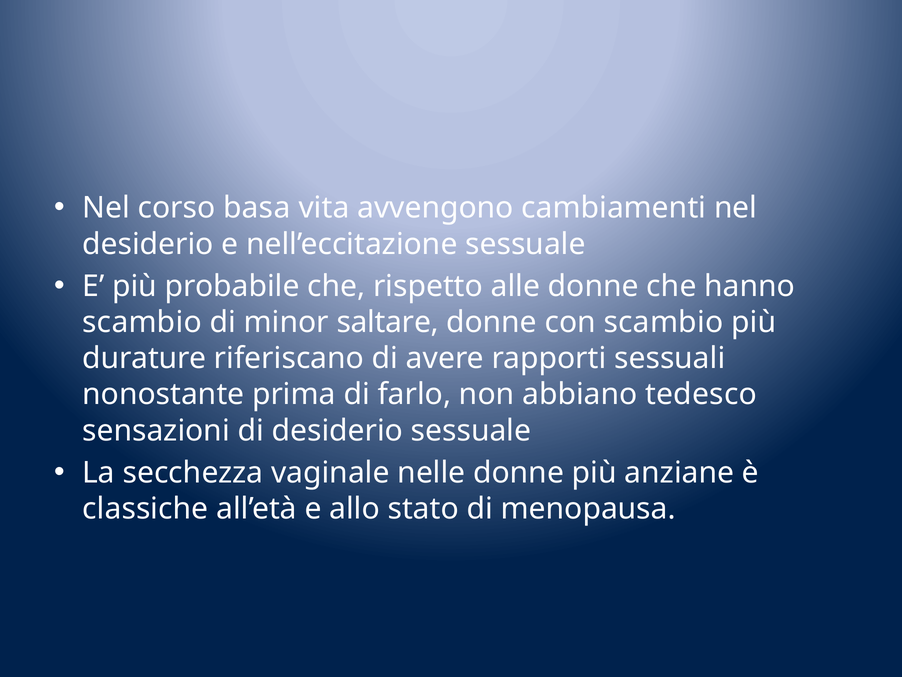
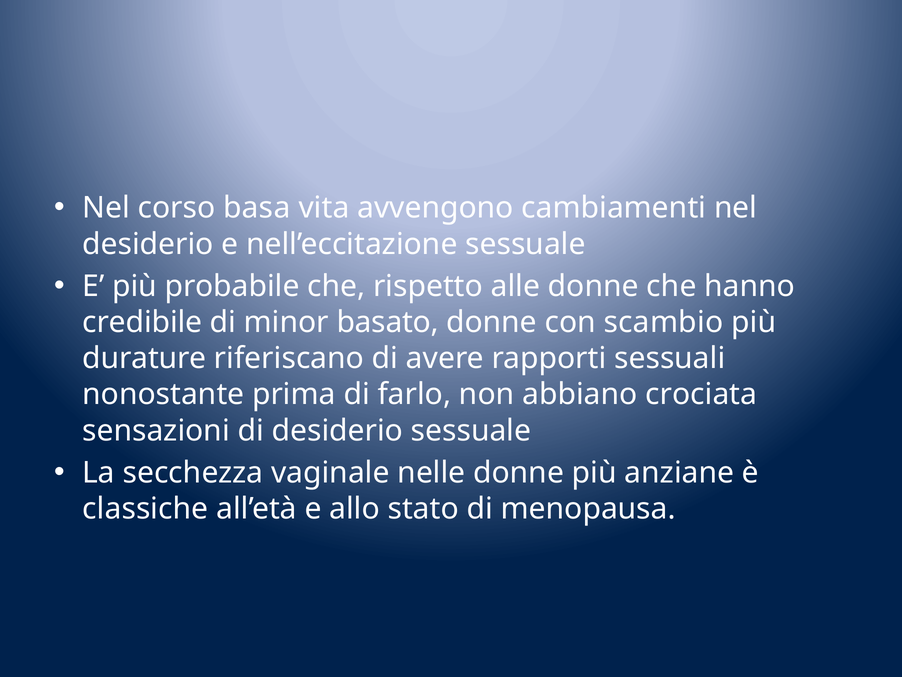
scambio at (142, 322): scambio -> credibile
saltare: saltare -> basato
tedesco: tedesco -> crociata
